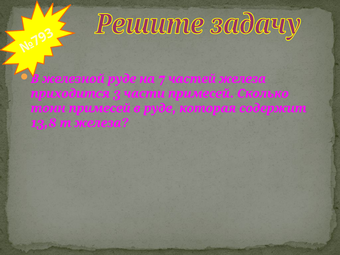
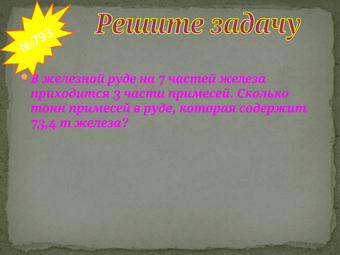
13,8: 13,8 -> 73,4
